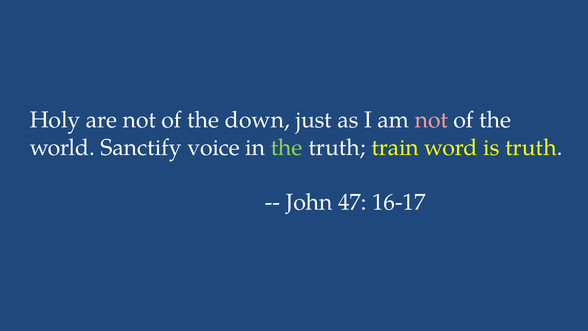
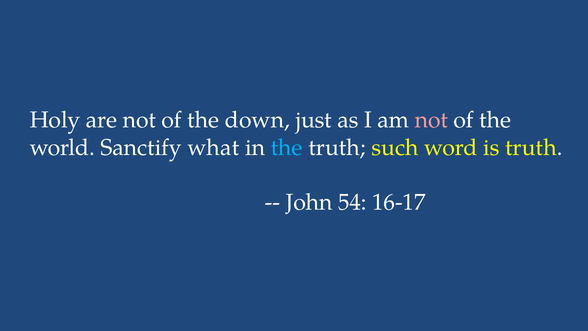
voice: voice -> what
the at (287, 147) colour: light green -> light blue
train: train -> such
47: 47 -> 54
